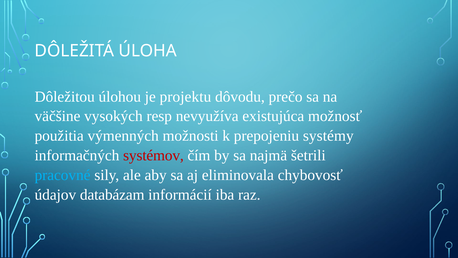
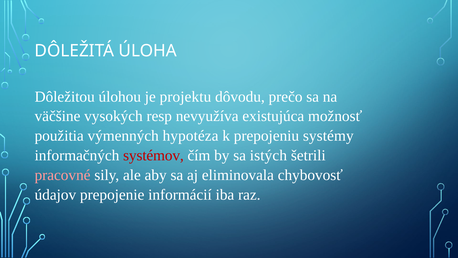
možnosti: možnosti -> hypotéza
najmä: najmä -> istých
pracovné colour: light blue -> pink
databázam: databázam -> prepojenie
